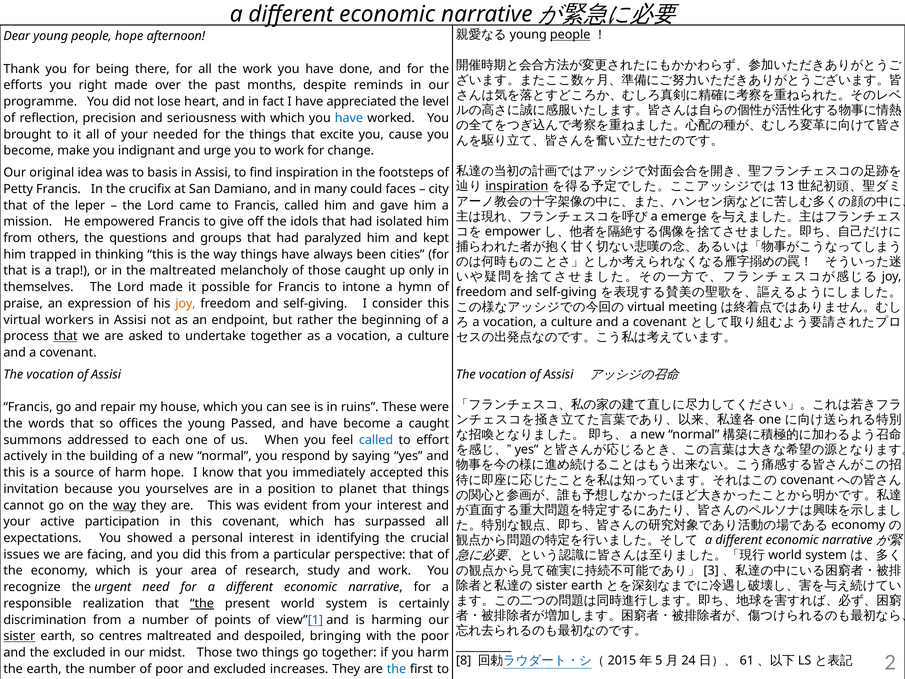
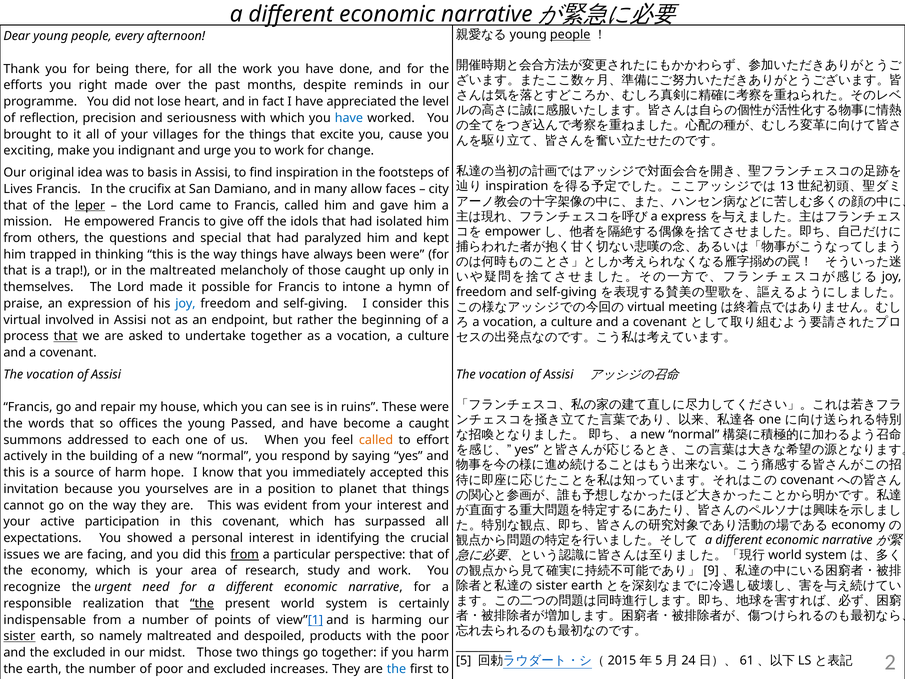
people hope: hope -> every
needed: needed -> villages
become at (29, 151): become -> exciting
inspiration at (517, 186) underline: present -> none
Petty: Petty -> Lives
could: could -> allow
leper underline: none -> present
emerge: emerge -> express
groups: groups -> special
been cities: cities -> were
joy at (185, 303) colour: orange -> blue
workers: workers -> involved
called at (376, 440) colour: blue -> orange
way at (125, 505) underline: present -> none
from at (245, 554) underline: none -> present
3: 3 -> 9
discrimination: discrimination -> indispensable
centres: centres -> namely
bringing: bringing -> products
8: 8 -> 5
